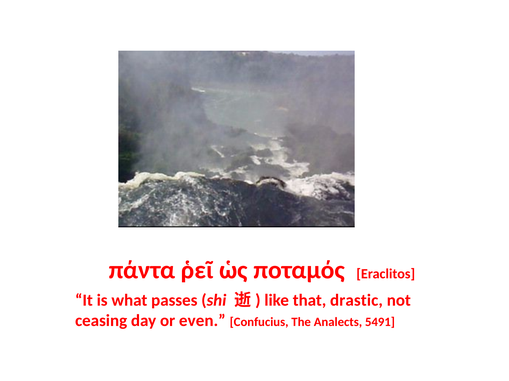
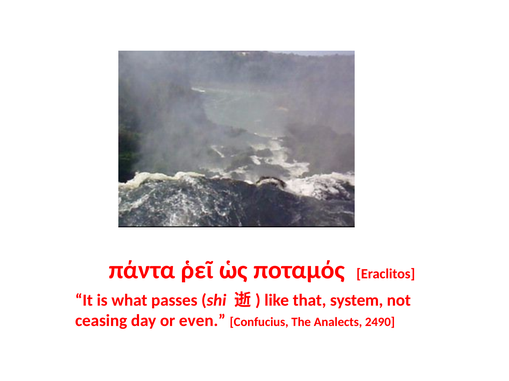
drastic: drastic -> system
5491: 5491 -> 2490
